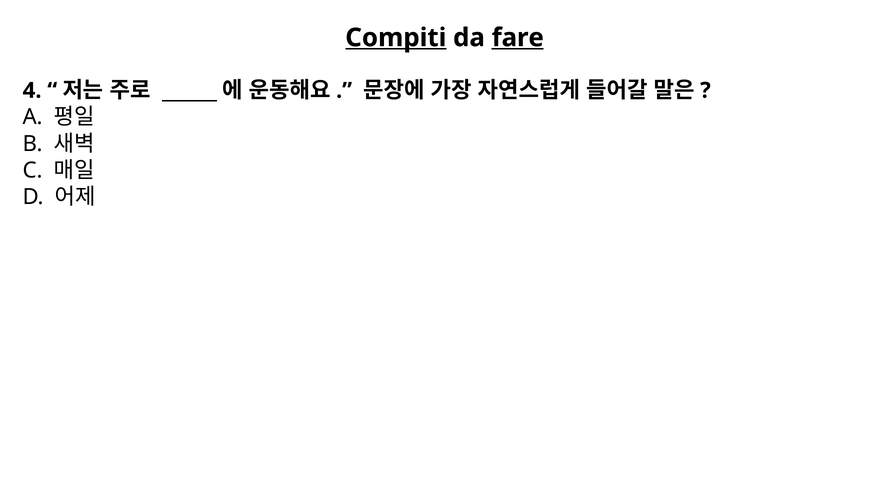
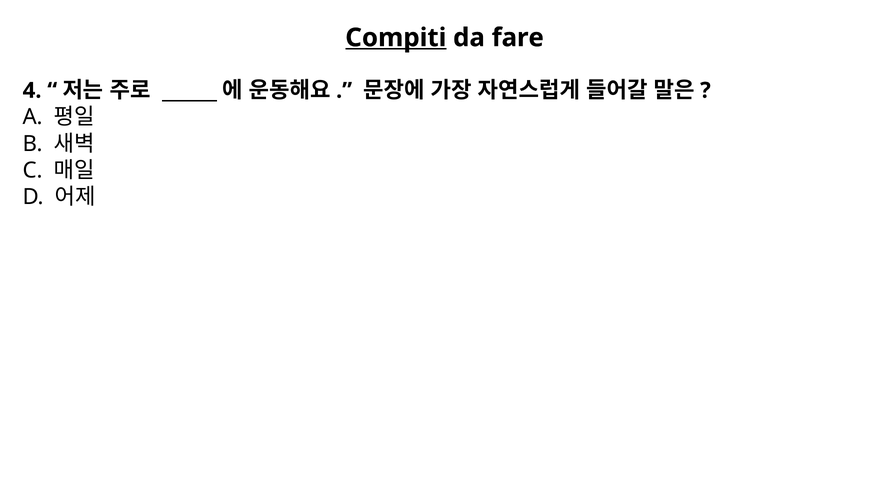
fare underline: present -> none
